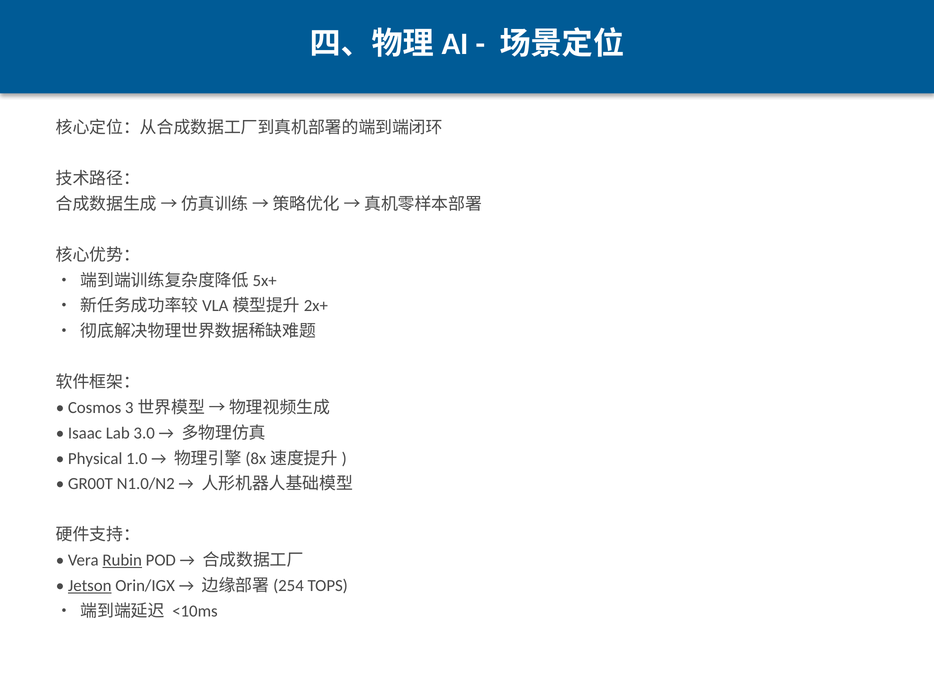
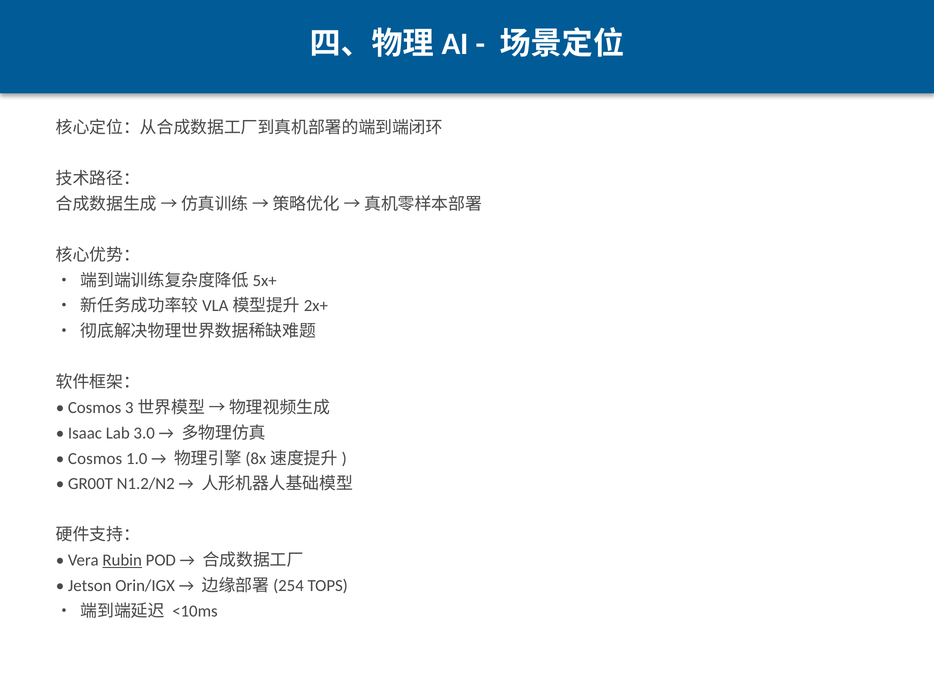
Physical at (95, 459): Physical -> Cosmos
N1.0/N2: N1.0/N2 -> N1.2/N2
Jetson underline: present -> none
